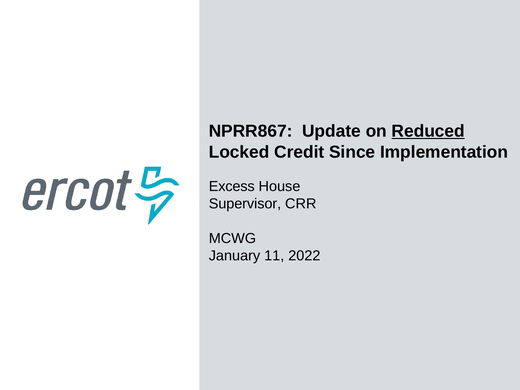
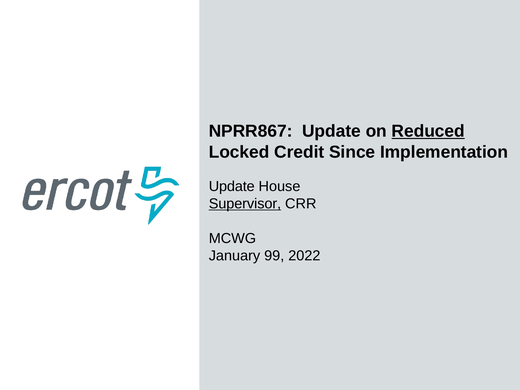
Excess at (232, 186): Excess -> Update
Supervisor underline: none -> present
11: 11 -> 99
